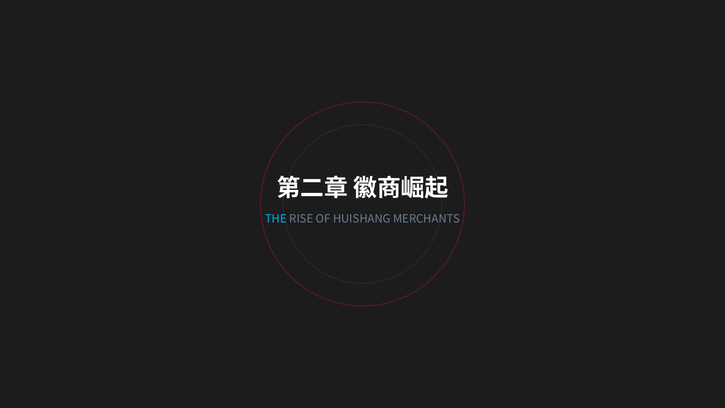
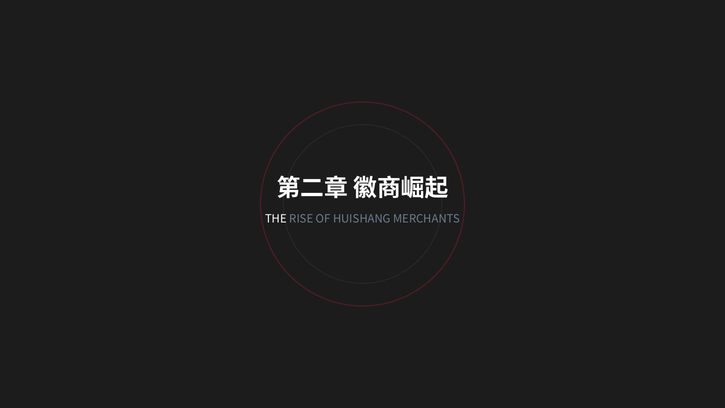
THE colour: light blue -> white
